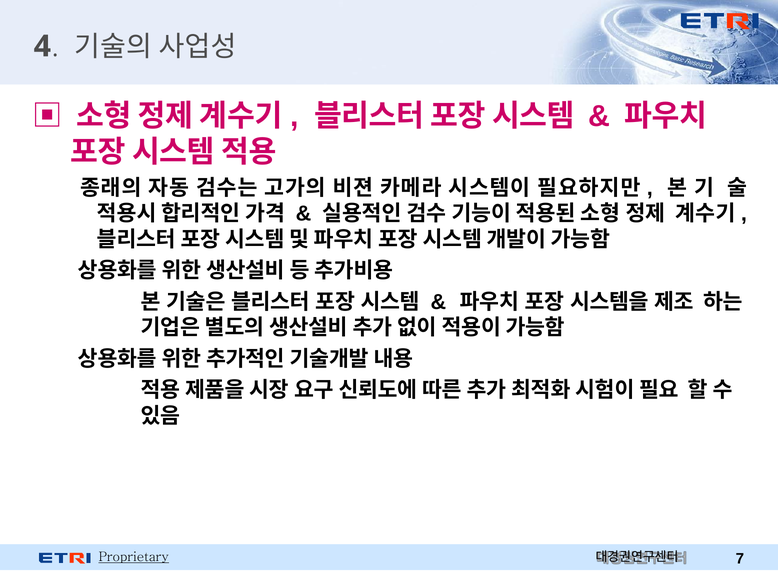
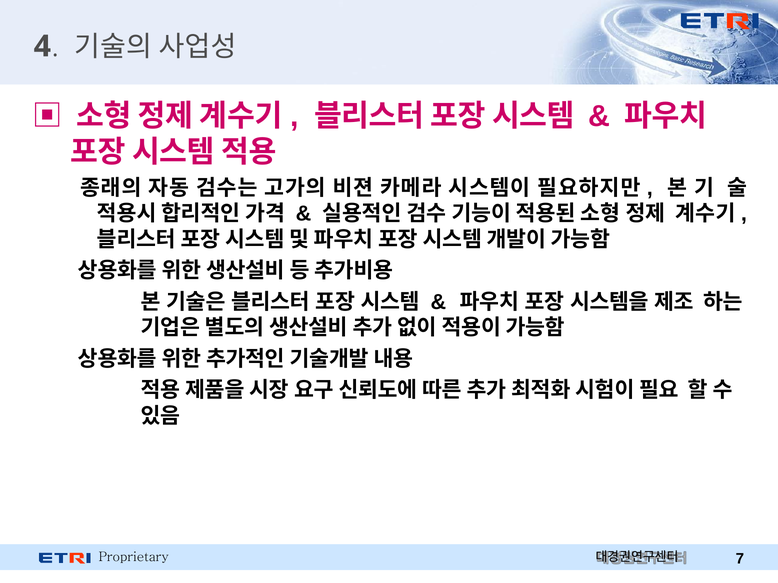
Proprietary underline: present -> none
